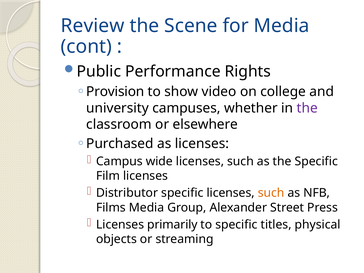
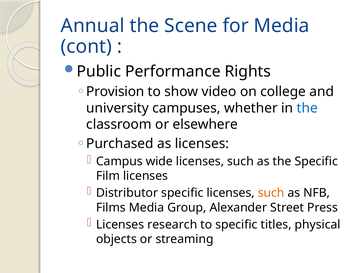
Review: Review -> Annual
the at (307, 108) colour: purple -> blue
primarily: primarily -> research
